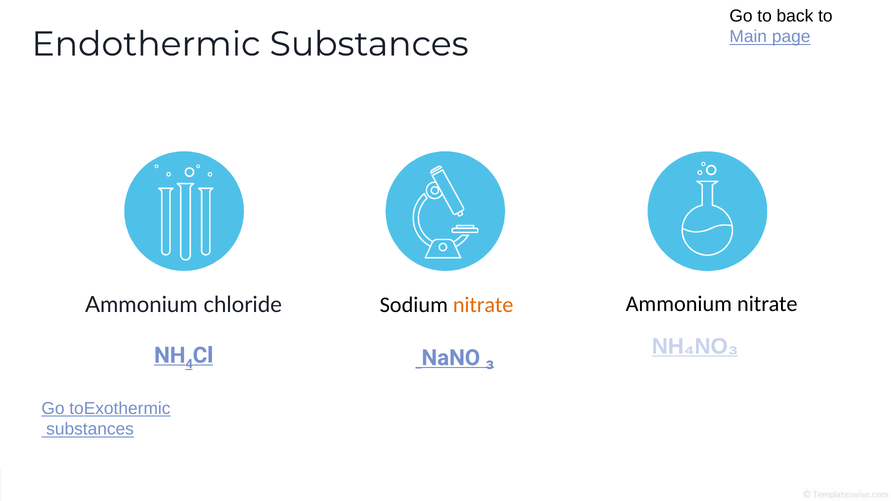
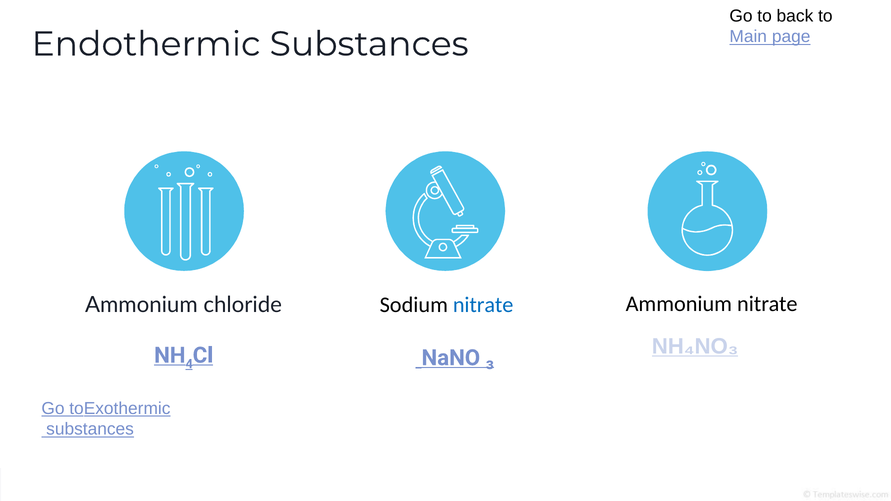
nitrate at (483, 305) colour: orange -> blue
